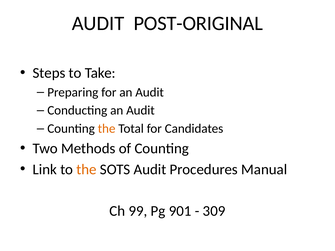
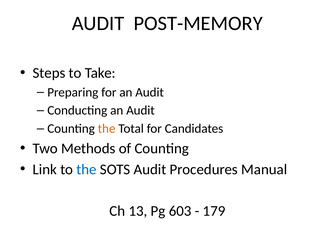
POST-ORIGINAL: POST-ORIGINAL -> POST-MEMORY
the at (86, 170) colour: orange -> blue
99: 99 -> 13
901: 901 -> 603
309: 309 -> 179
